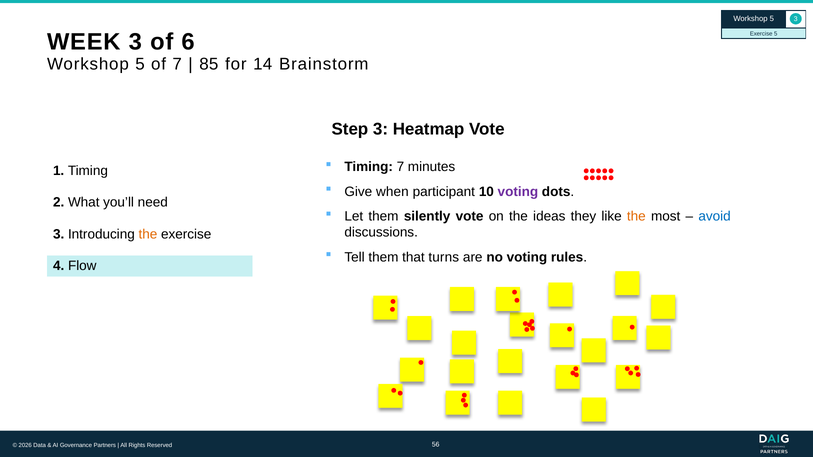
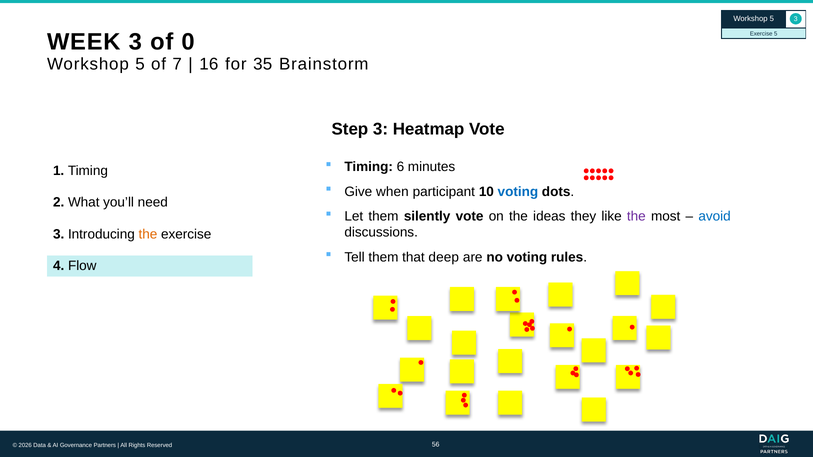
6: 6 -> 0
85: 85 -> 16
14: 14 -> 35
Timing 7: 7 -> 6
voting at (518, 192) colour: purple -> blue
the at (636, 216) colour: orange -> purple
turns: turns -> deep
